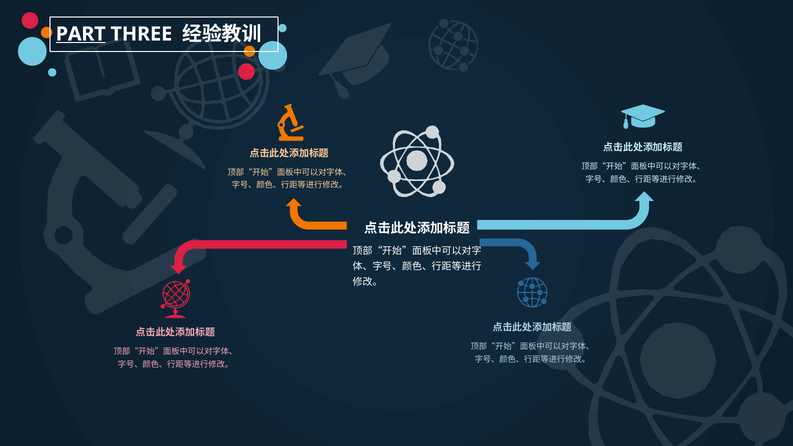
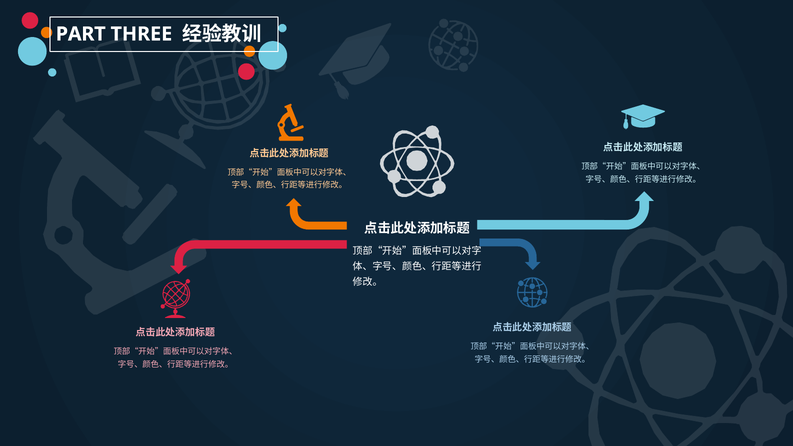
PART underline: present -> none
